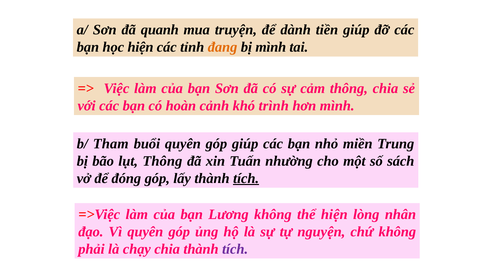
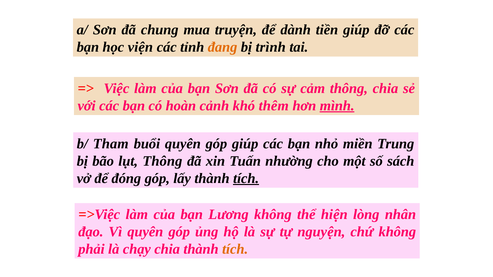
quanh: quanh -> chung
học hiện: hiện -> viện
bị mình: mình -> trình
trình: trình -> thêm
mình at (337, 106) underline: none -> present
tích at (235, 249) colour: purple -> orange
